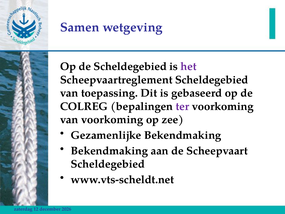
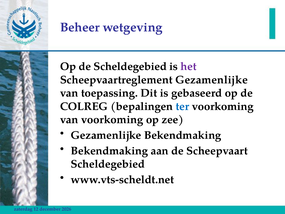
Samen: Samen -> Beheer
Scheepvaartreglement Scheldegebied: Scheldegebied -> Gezamenlijke
ter colour: purple -> blue
